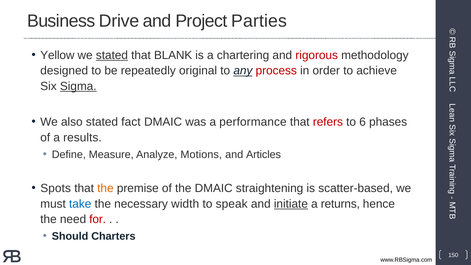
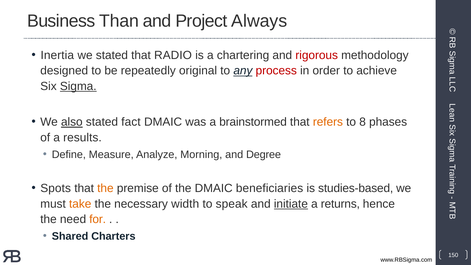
Drive: Drive -> Than
Parties: Parties -> Always
Yellow: Yellow -> Inertia
stated at (112, 55) underline: present -> none
BLANK: BLANK -> RADIO
also underline: none -> present
performance: performance -> brainstormed
refers colour: red -> orange
6: 6 -> 8
Motions: Motions -> Morning
Articles: Articles -> Degree
straightening: straightening -> beneficiaries
scatter-based: scatter-based -> studies-based
take colour: blue -> orange
for colour: red -> orange
Should: Should -> Shared
